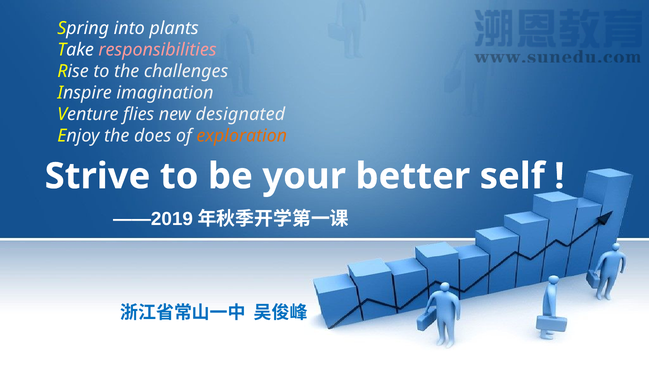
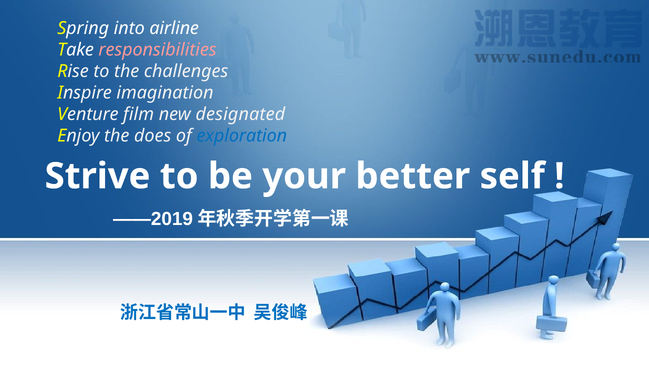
plants: plants -> airline
flies: flies -> film
exploration colour: orange -> blue
